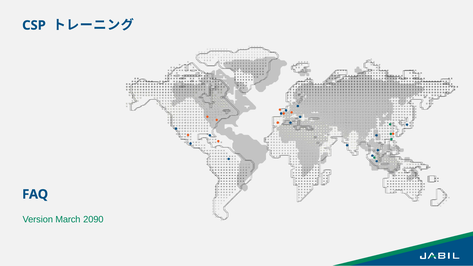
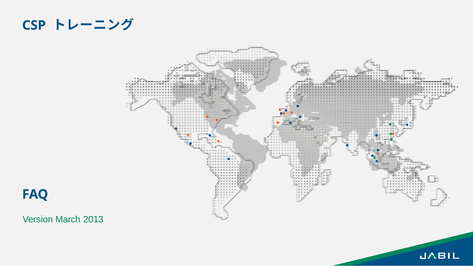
2090: 2090 -> 2013
